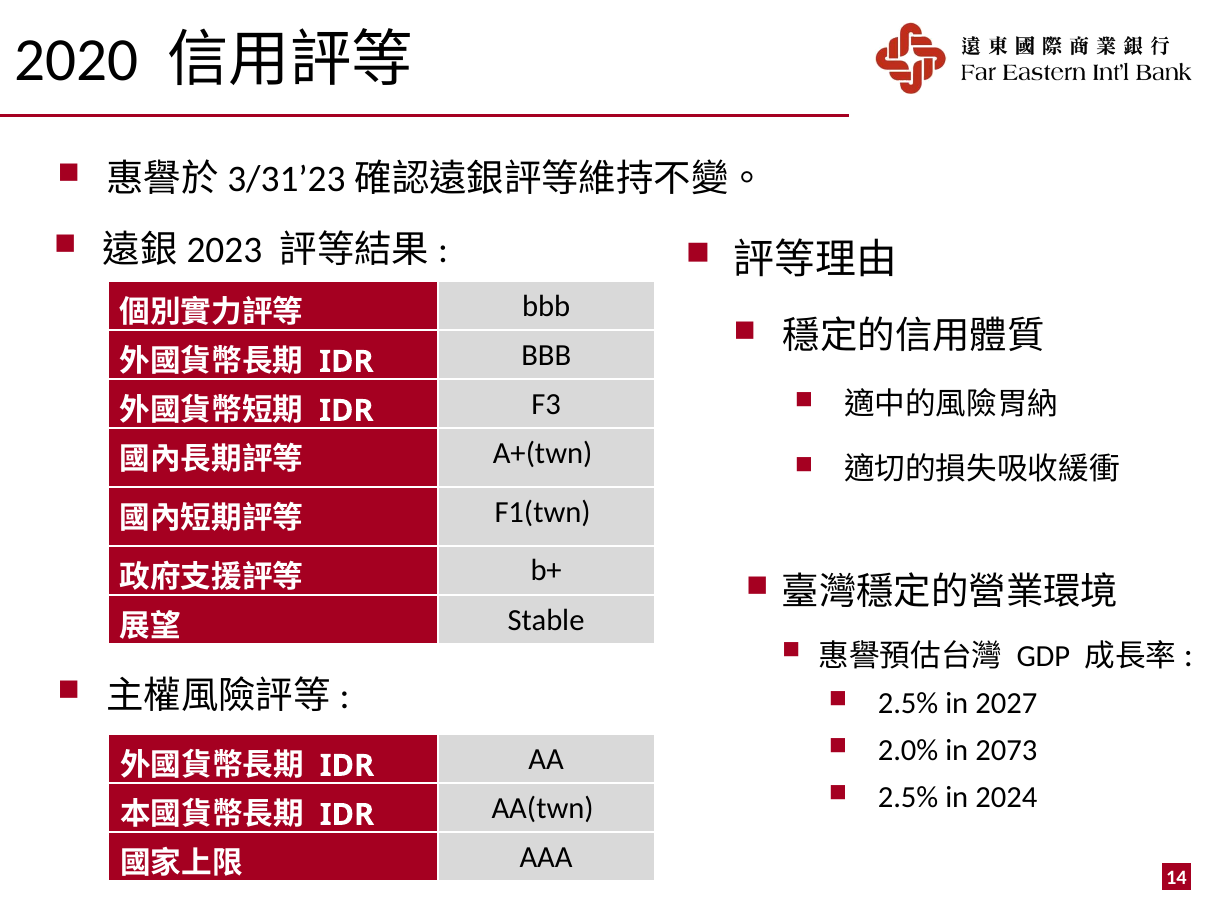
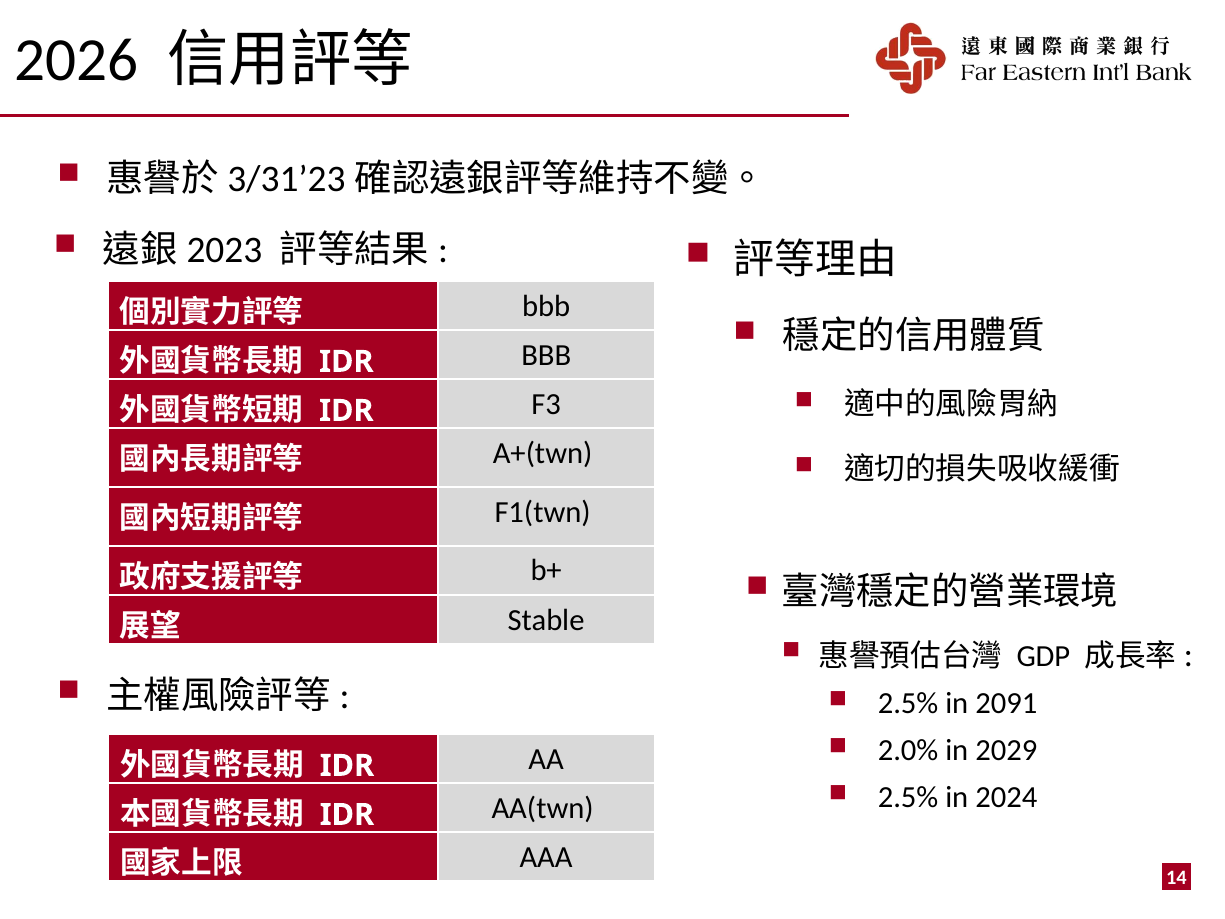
2020: 2020 -> 2026
2027: 2027 -> 2091
2073: 2073 -> 2029
